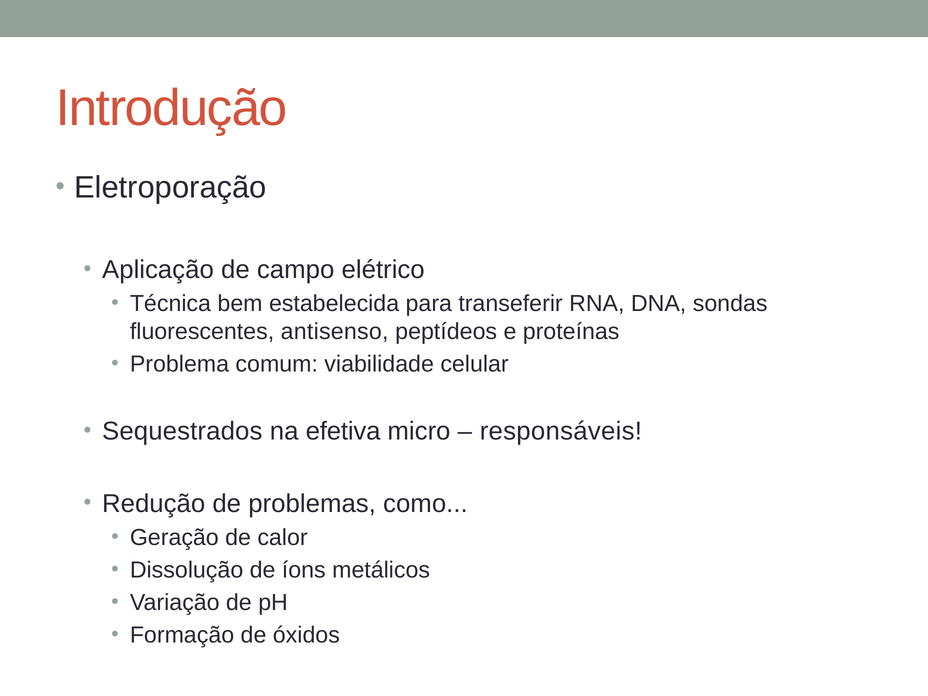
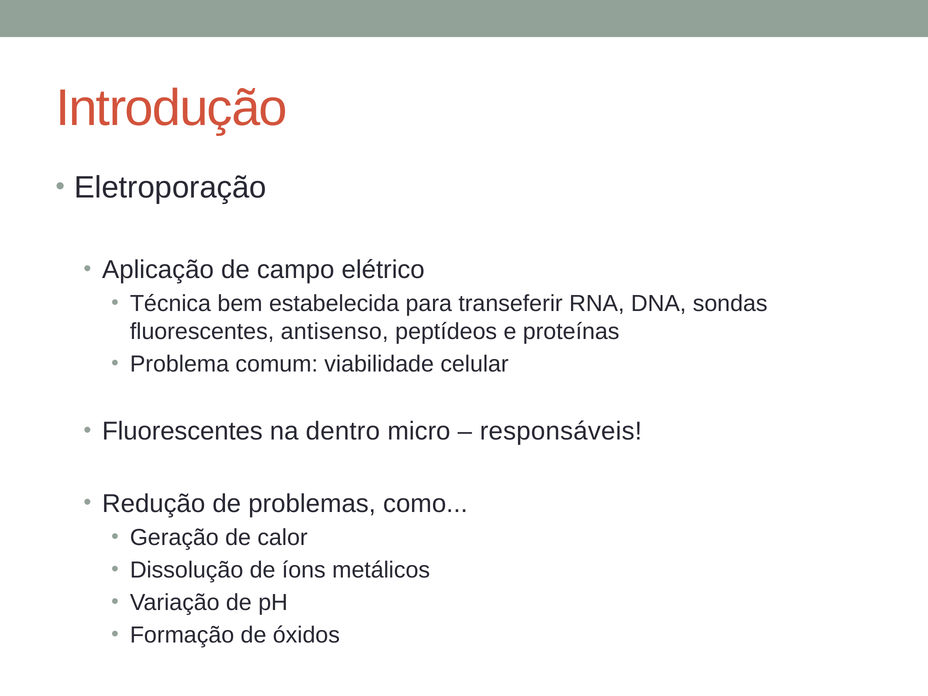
Sequestrados at (182, 431): Sequestrados -> Fluorescentes
efetiva: efetiva -> dentro
